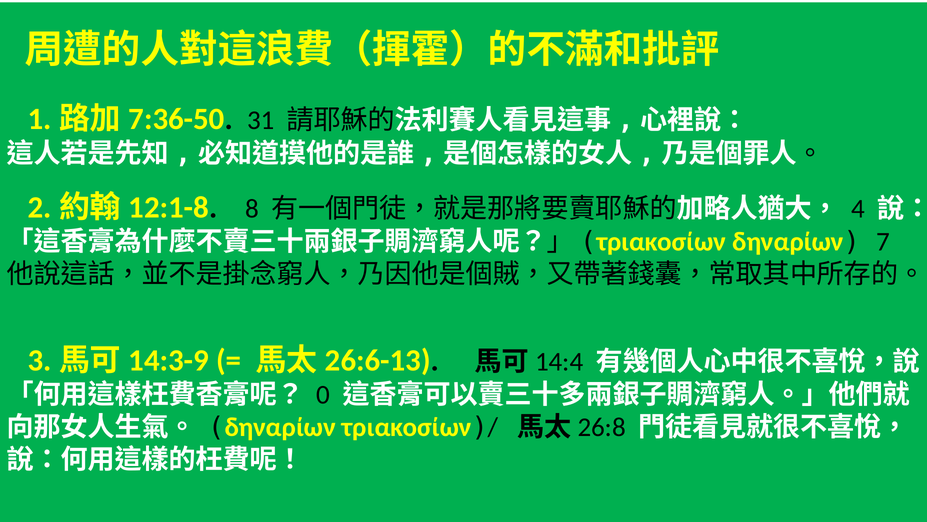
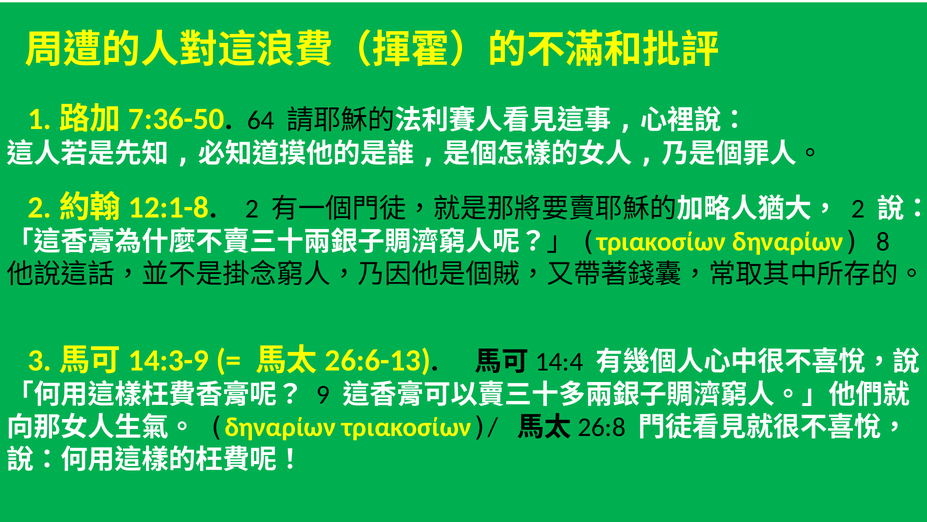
31: 31 -> 64
8 at (252, 208): 8 -> 2
4 at (858, 208): 4 -> 2
7: 7 -> 8
0: 0 -> 9
